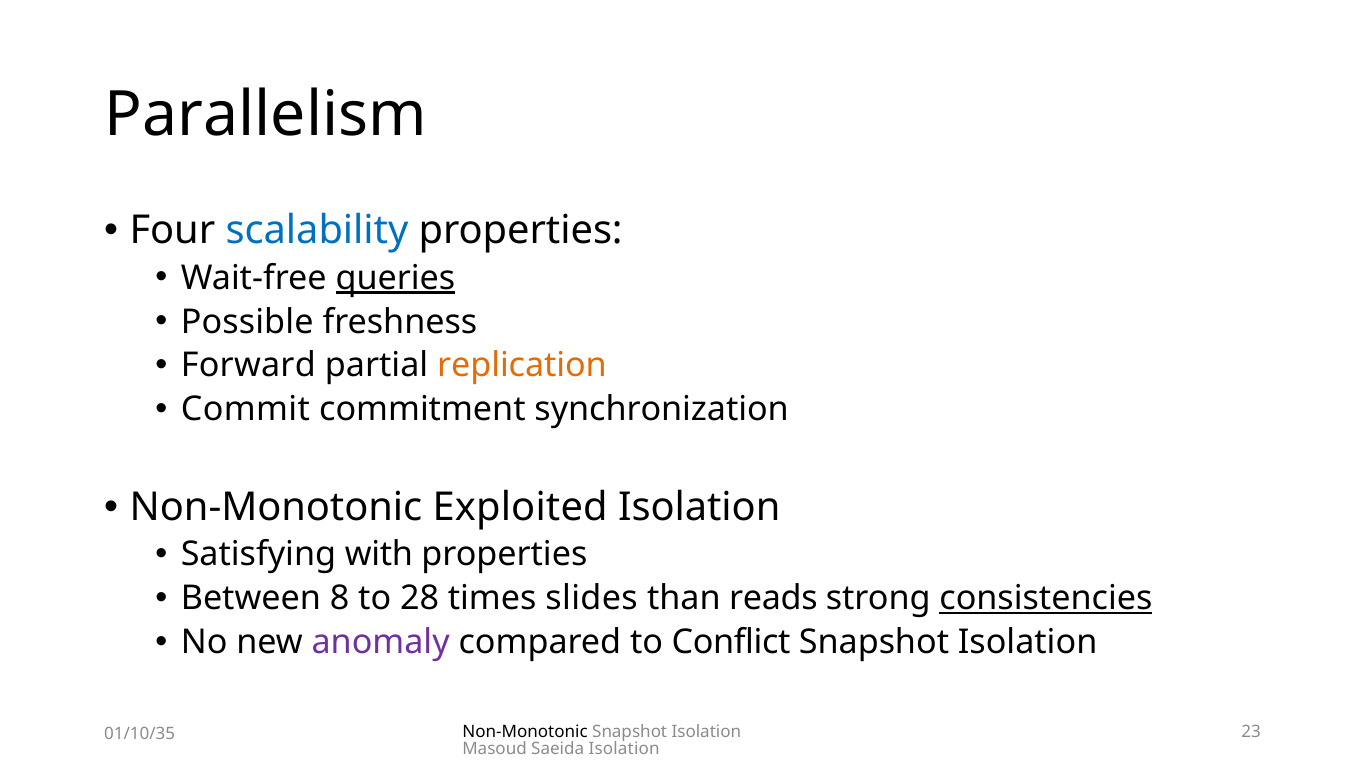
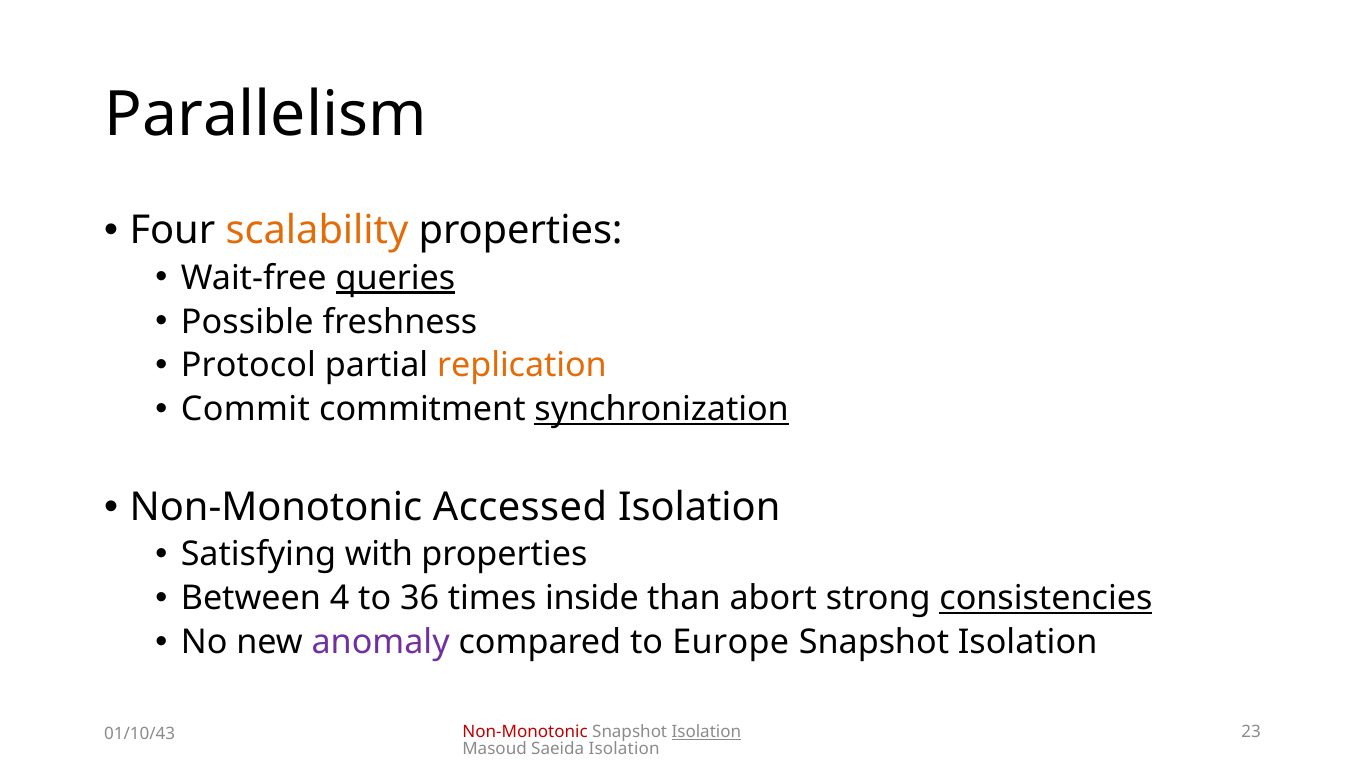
scalability colour: blue -> orange
Forward: Forward -> Protocol
synchronization underline: none -> present
Exploited: Exploited -> Accessed
8: 8 -> 4
28: 28 -> 36
slides: slides -> inside
reads: reads -> abort
Conflict: Conflict -> Europe
Non-Monotonic at (525, 732) colour: black -> red
Isolation at (706, 732) underline: none -> present
01/10/35: 01/10/35 -> 01/10/43
